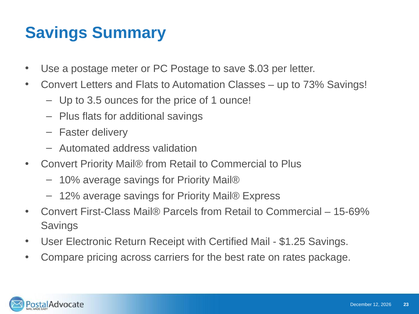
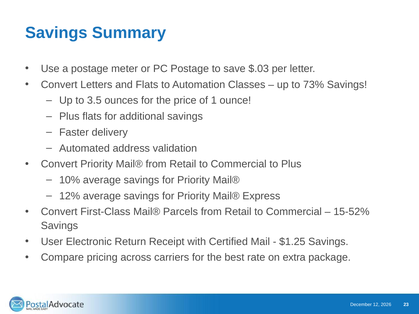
15-69%: 15-69% -> 15-52%
rates: rates -> extra
